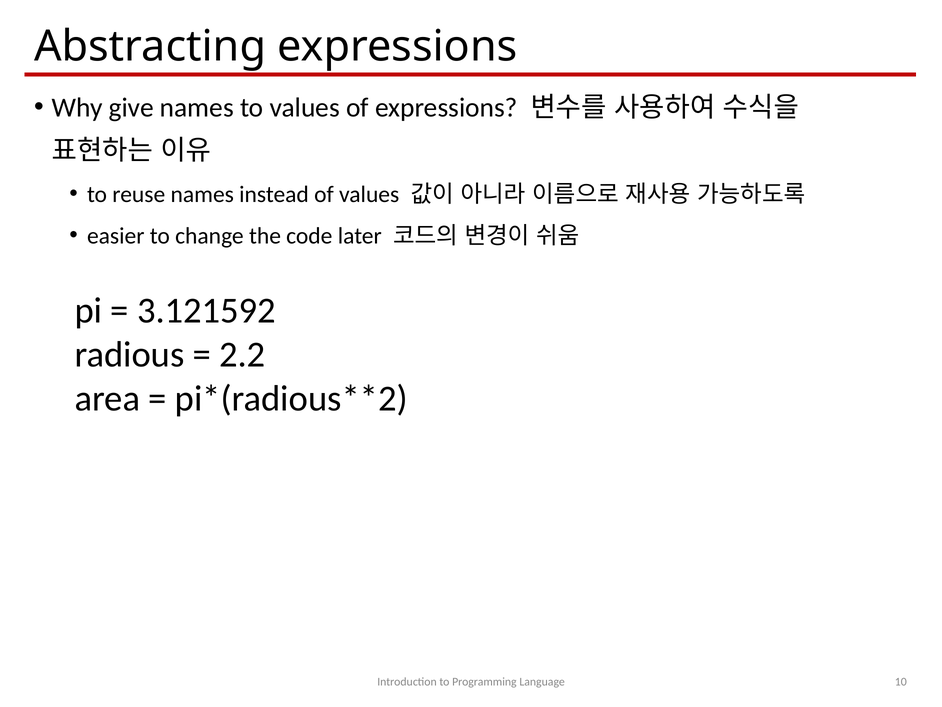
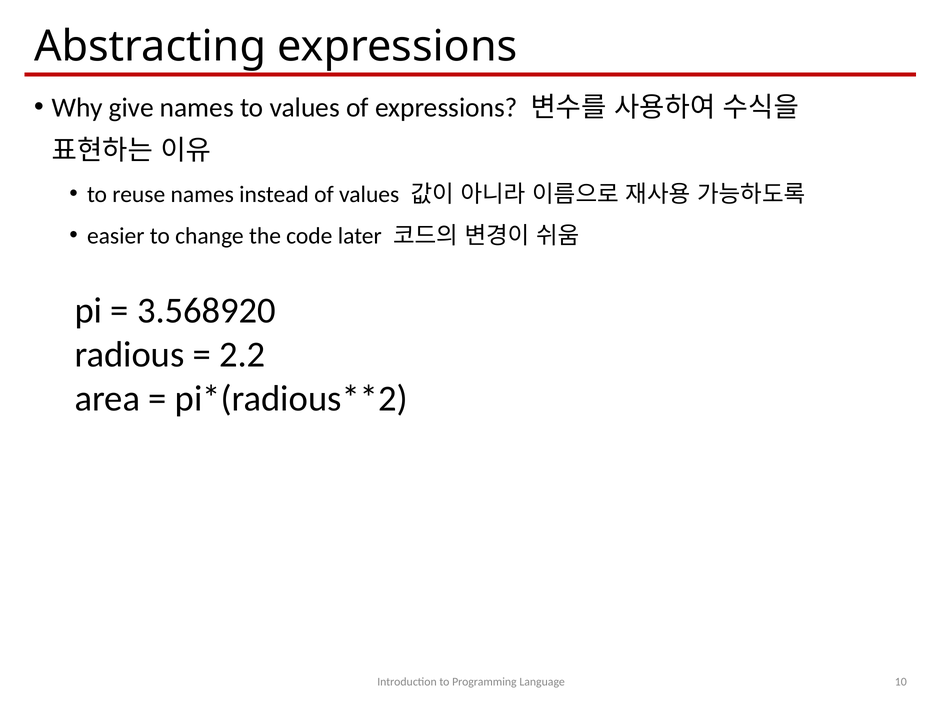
3.121592: 3.121592 -> 3.568920
